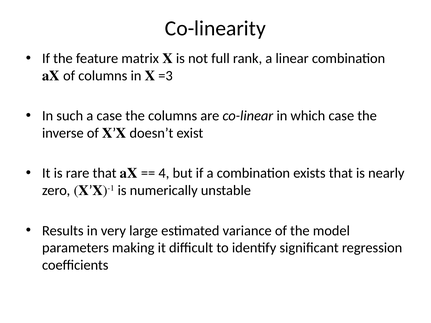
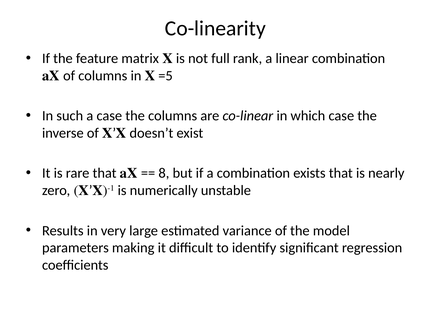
=3: =3 -> =5
4: 4 -> 8
